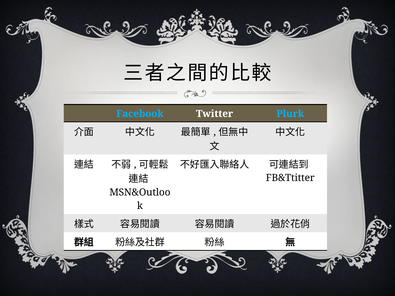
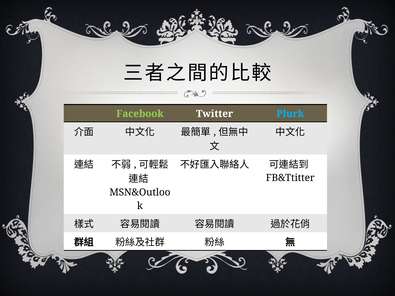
Facebook colour: light blue -> light green
